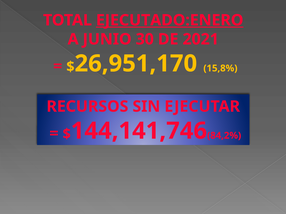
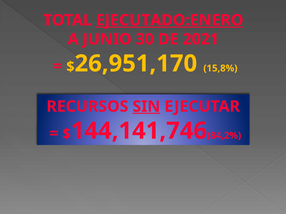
SIN underline: none -> present
